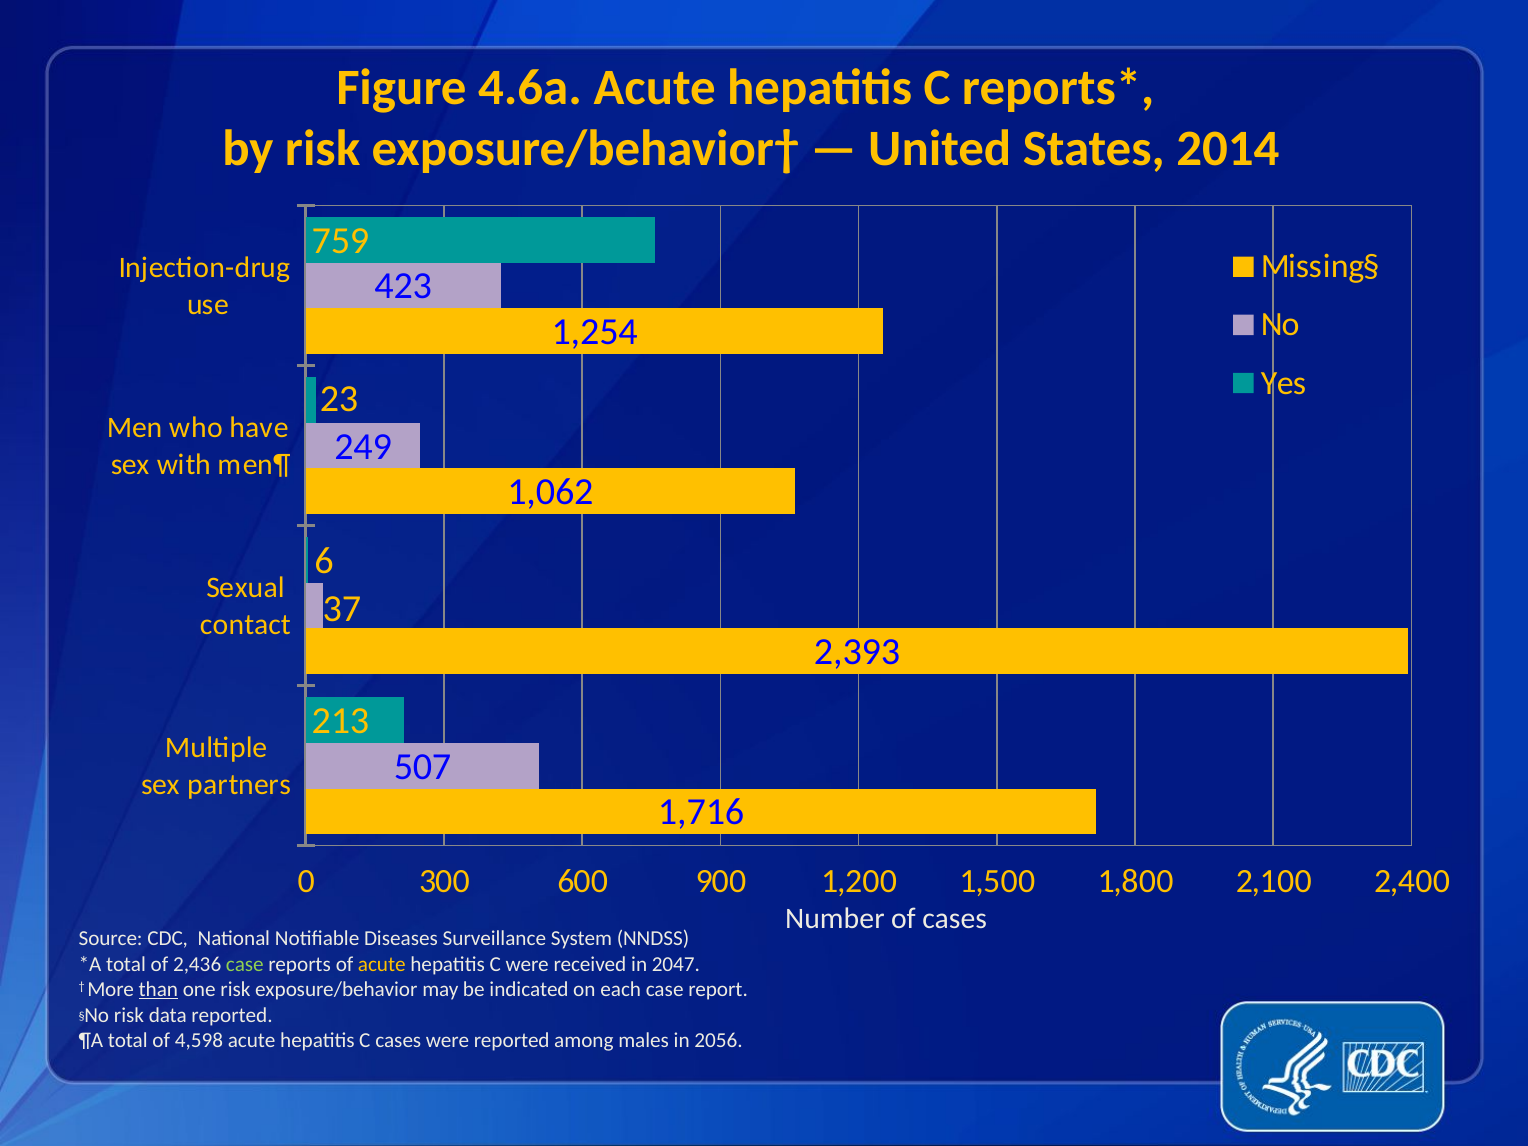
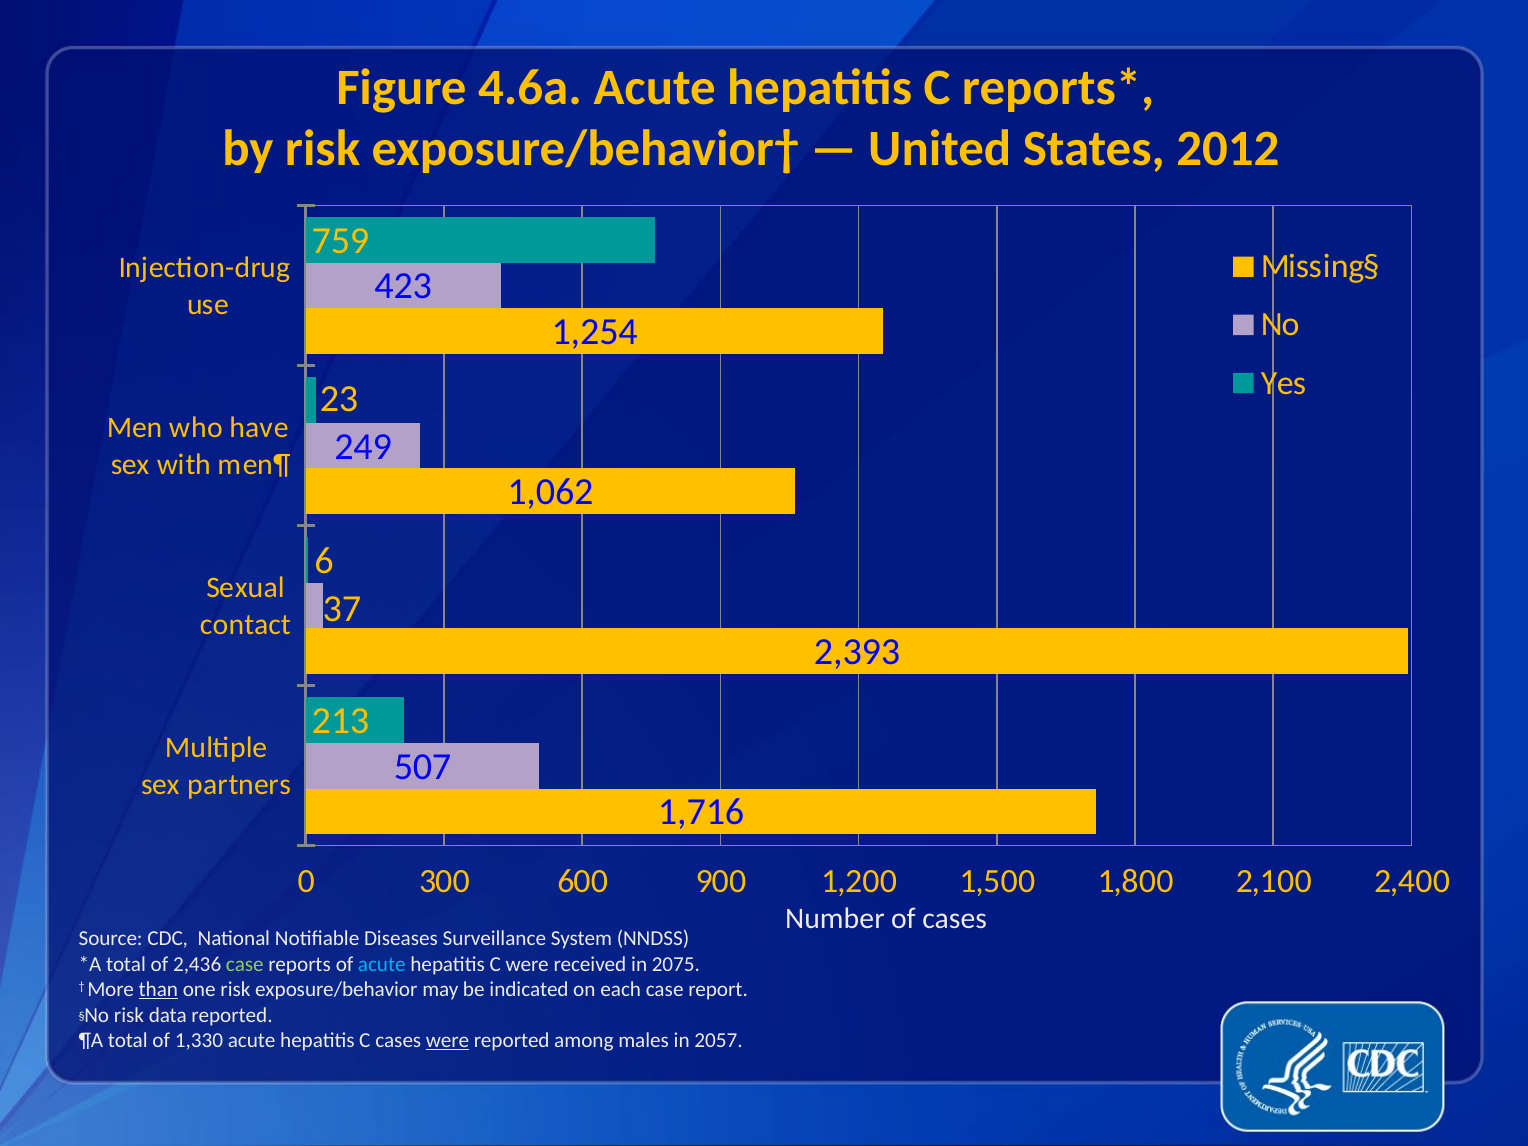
2014: 2014 -> 2012
acute at (382, 964) colour: yellow -> light blue
2047: 2047 -> 2075
4,598: 4,598 -> 1,330
were at (448, 1041) underline: none -> present
2056: 2056 -> 2057
